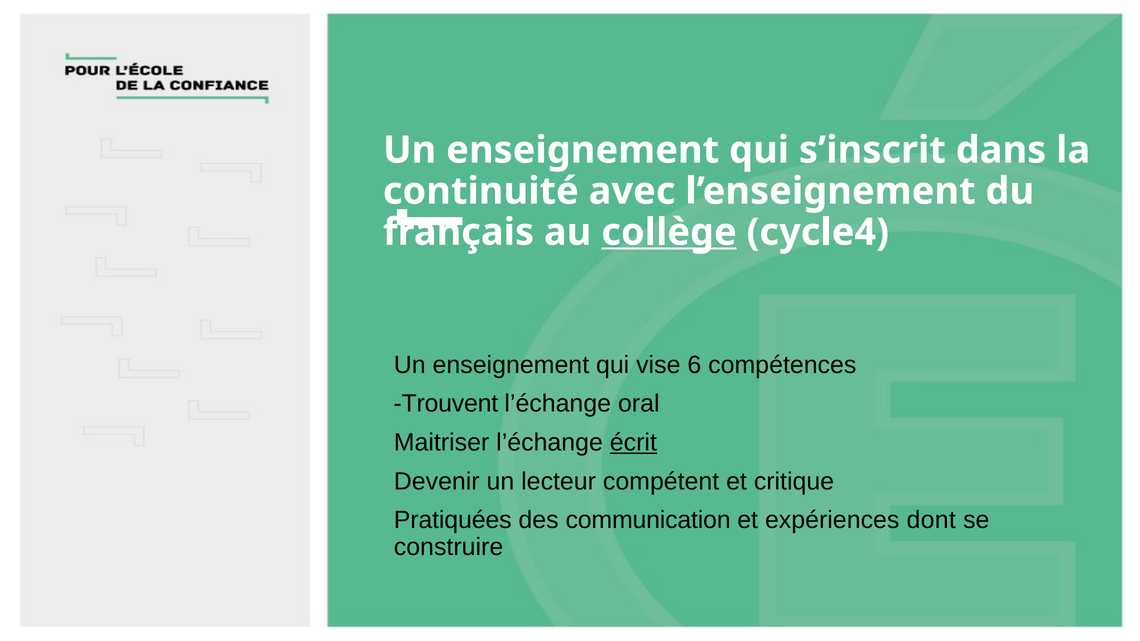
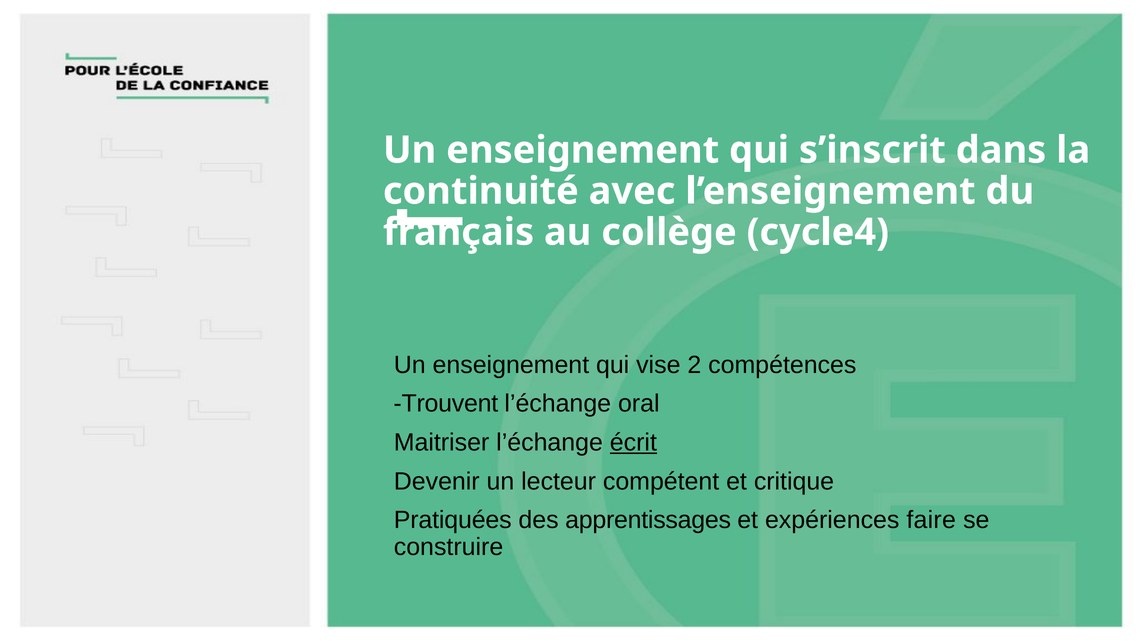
collège underline: present -> none
6: 6 -> 2
communication: communication -> apprentissages
dont: dont -> faire
